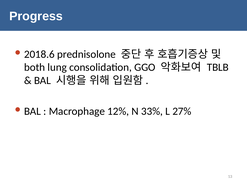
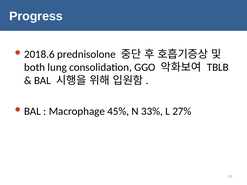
12%: 12% -> 45%
